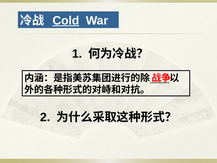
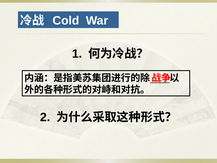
Cold underline: present -> none
